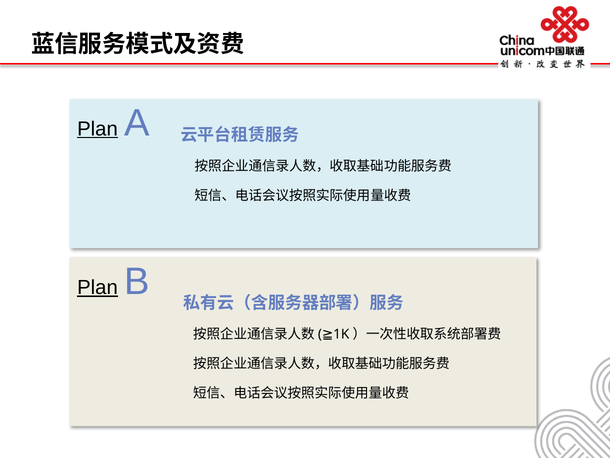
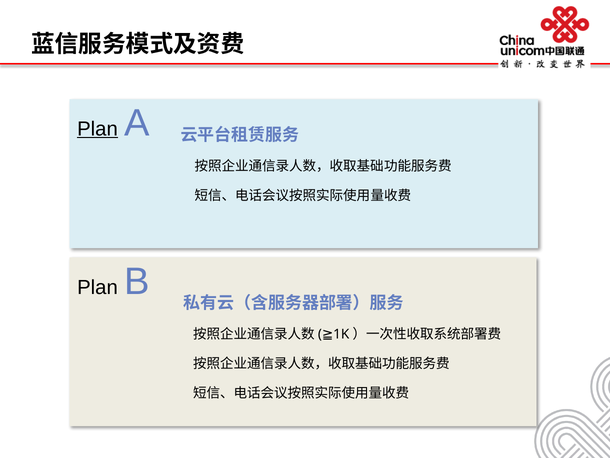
Plan at (98, 287) underline: present -> none
